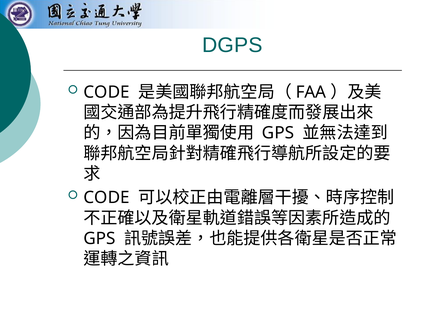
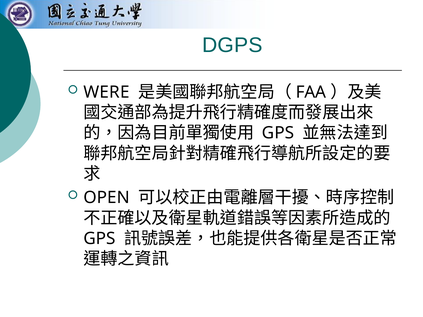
CODE at (107, 92): CODE -> WERE
CODE at (107, 198): CODE -> OPEN
